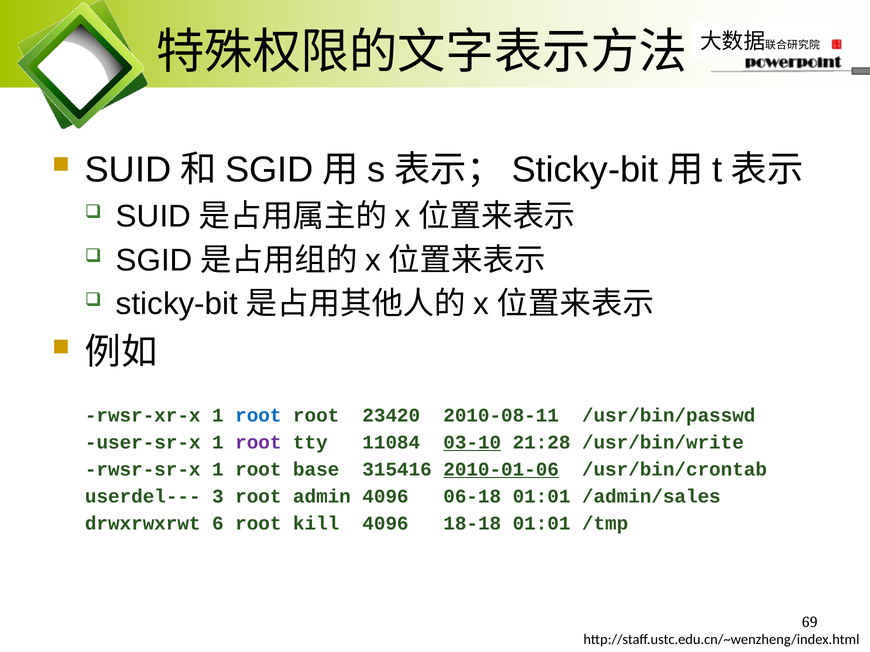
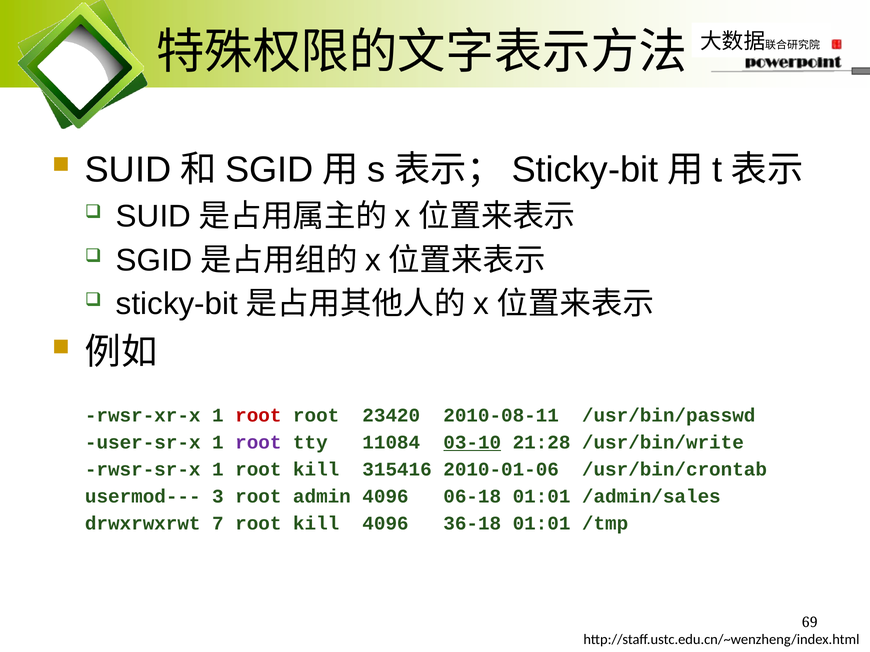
root at (258, 416) colour: blue -> red
1 root base: base -> kill
2010-01-06 underline: present -> none
userdel---: userdel--- -> usermod---
6: 6 -> 7
18-18: 18-18 -> 36-18
